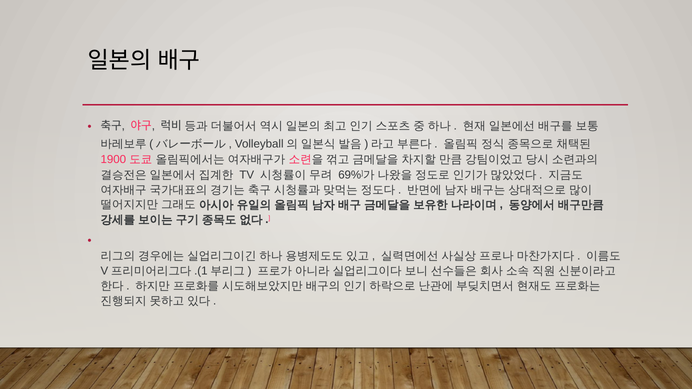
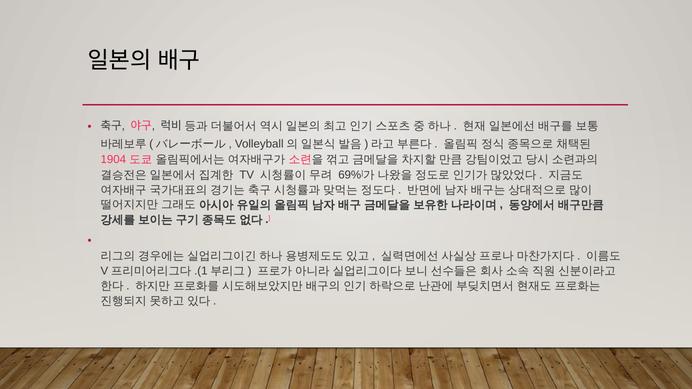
1900: 1900 -> 1904
